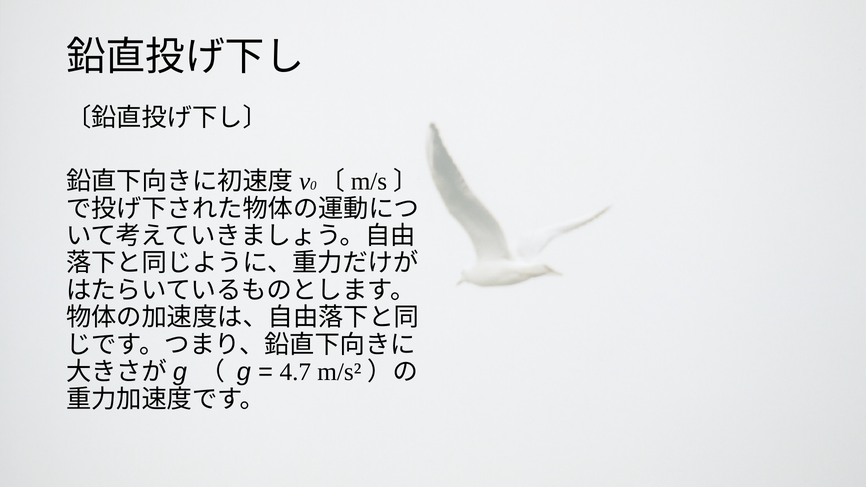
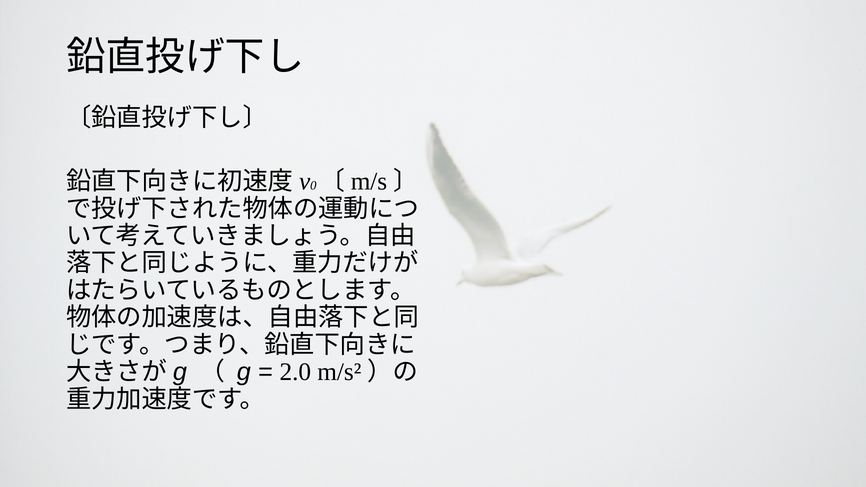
4.7: 4.7 -> 2.0
